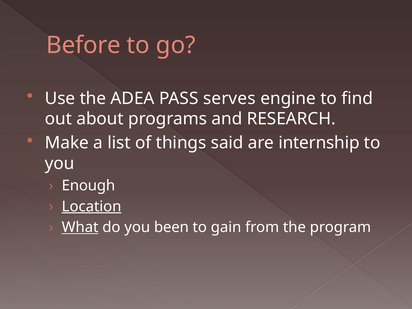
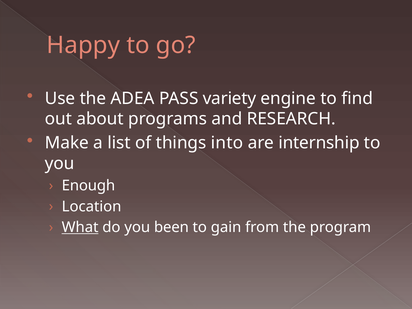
Before: Before -> Happy
serves: serves -> variety
said: said -> into
Location underline: present -> none
